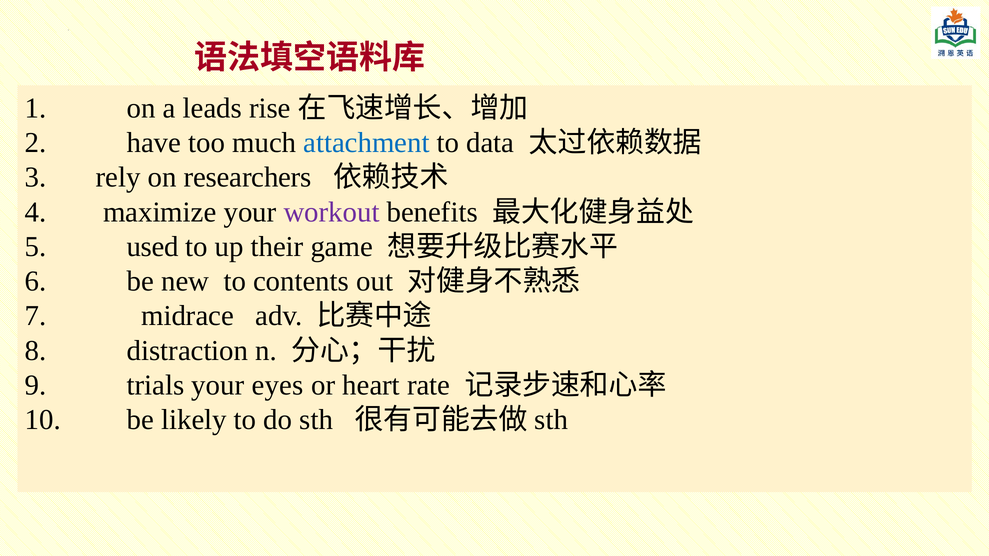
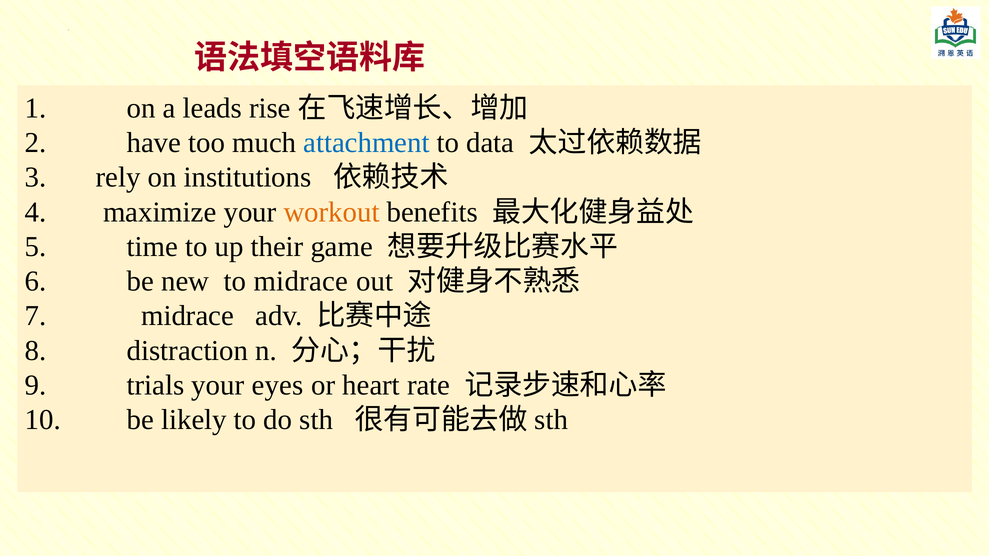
researchers: researchers -> institutions
workout colour: purple -> orange
used: used -> time
to contents: contents -> midrace
